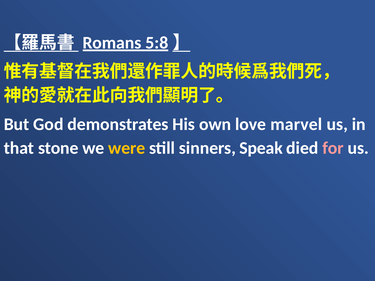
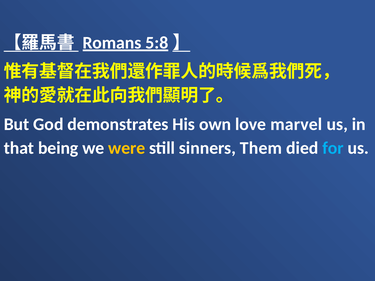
stone: stone -> being
Speak: Speak -> Them
for colour: pink -> light blue
